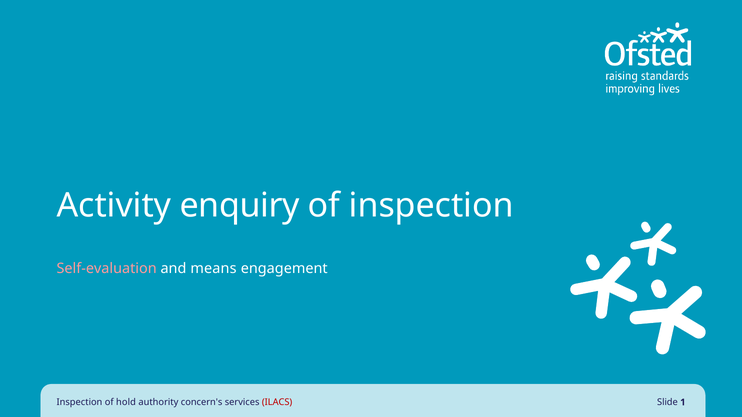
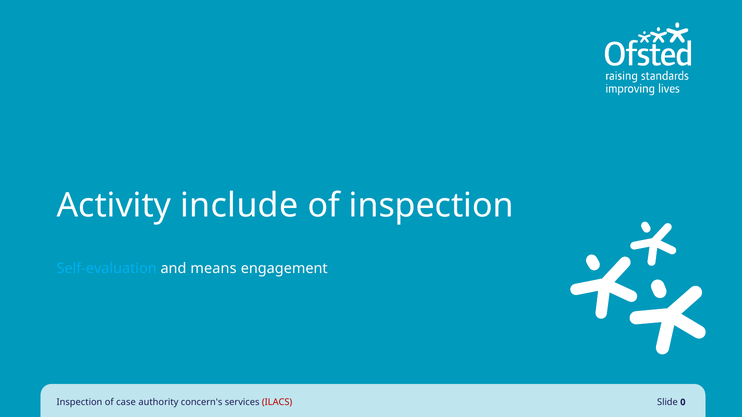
enquiry: enquiry -> include
Self-evaluation colour: pink -> light blue
hold: hold -> case
1: 1 -> 0
